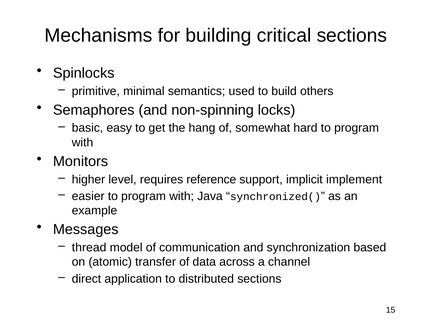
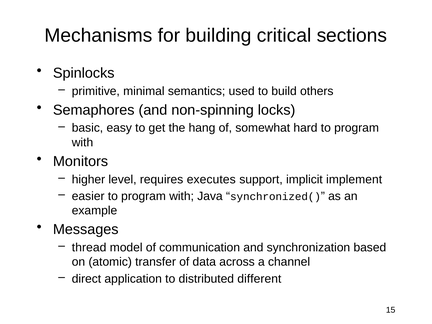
reference: reference -> executes
distributed sections: sections -> different
